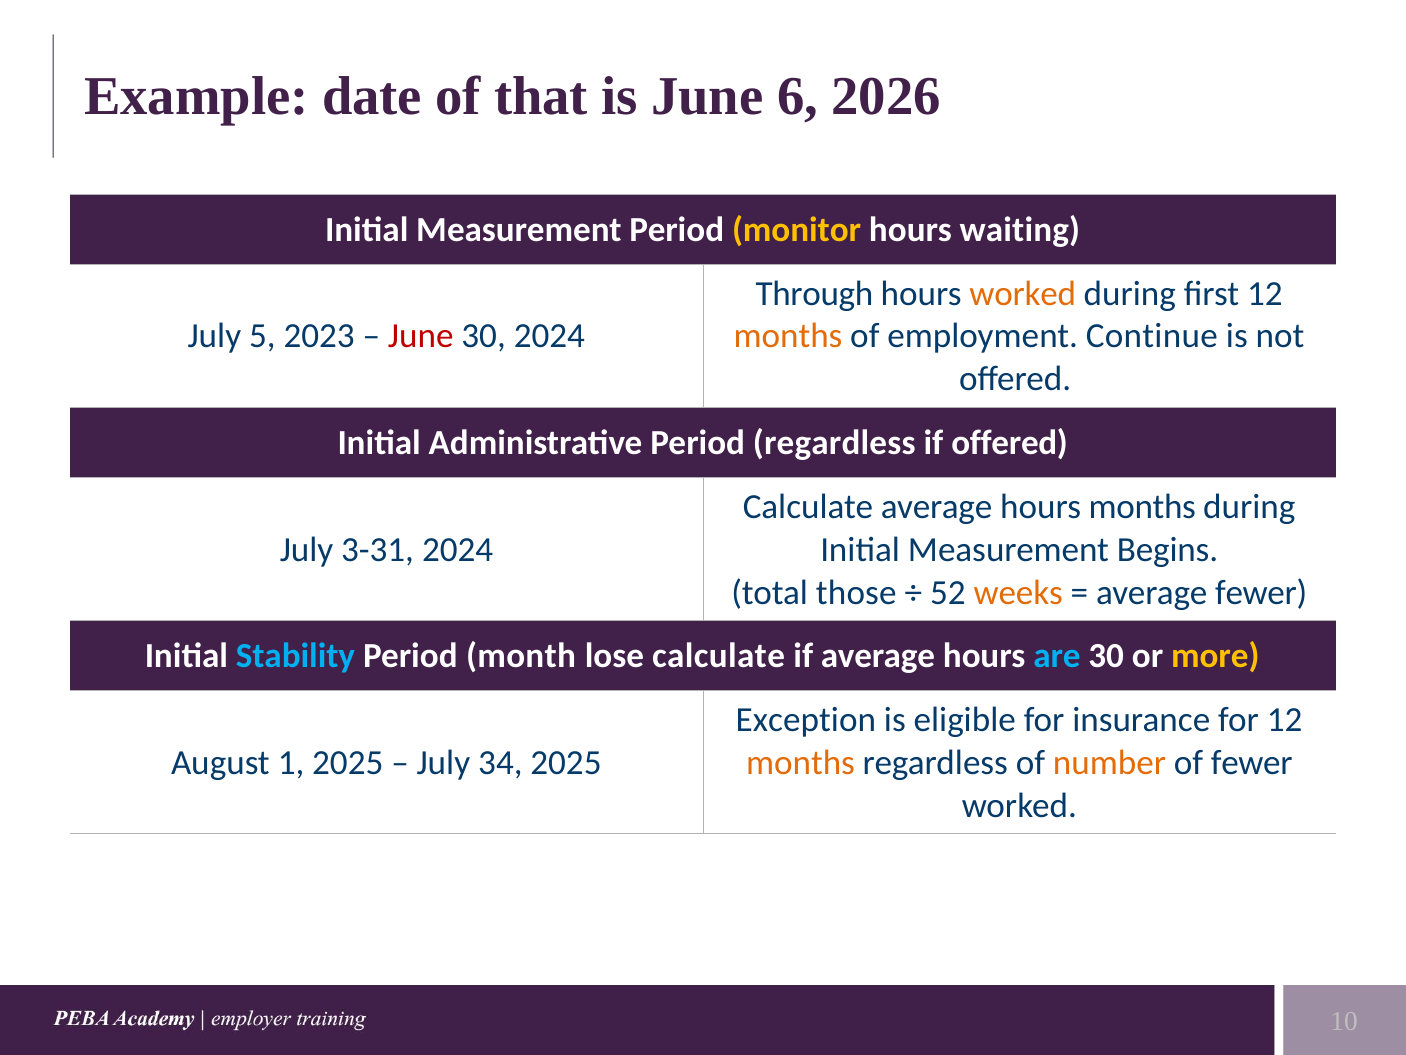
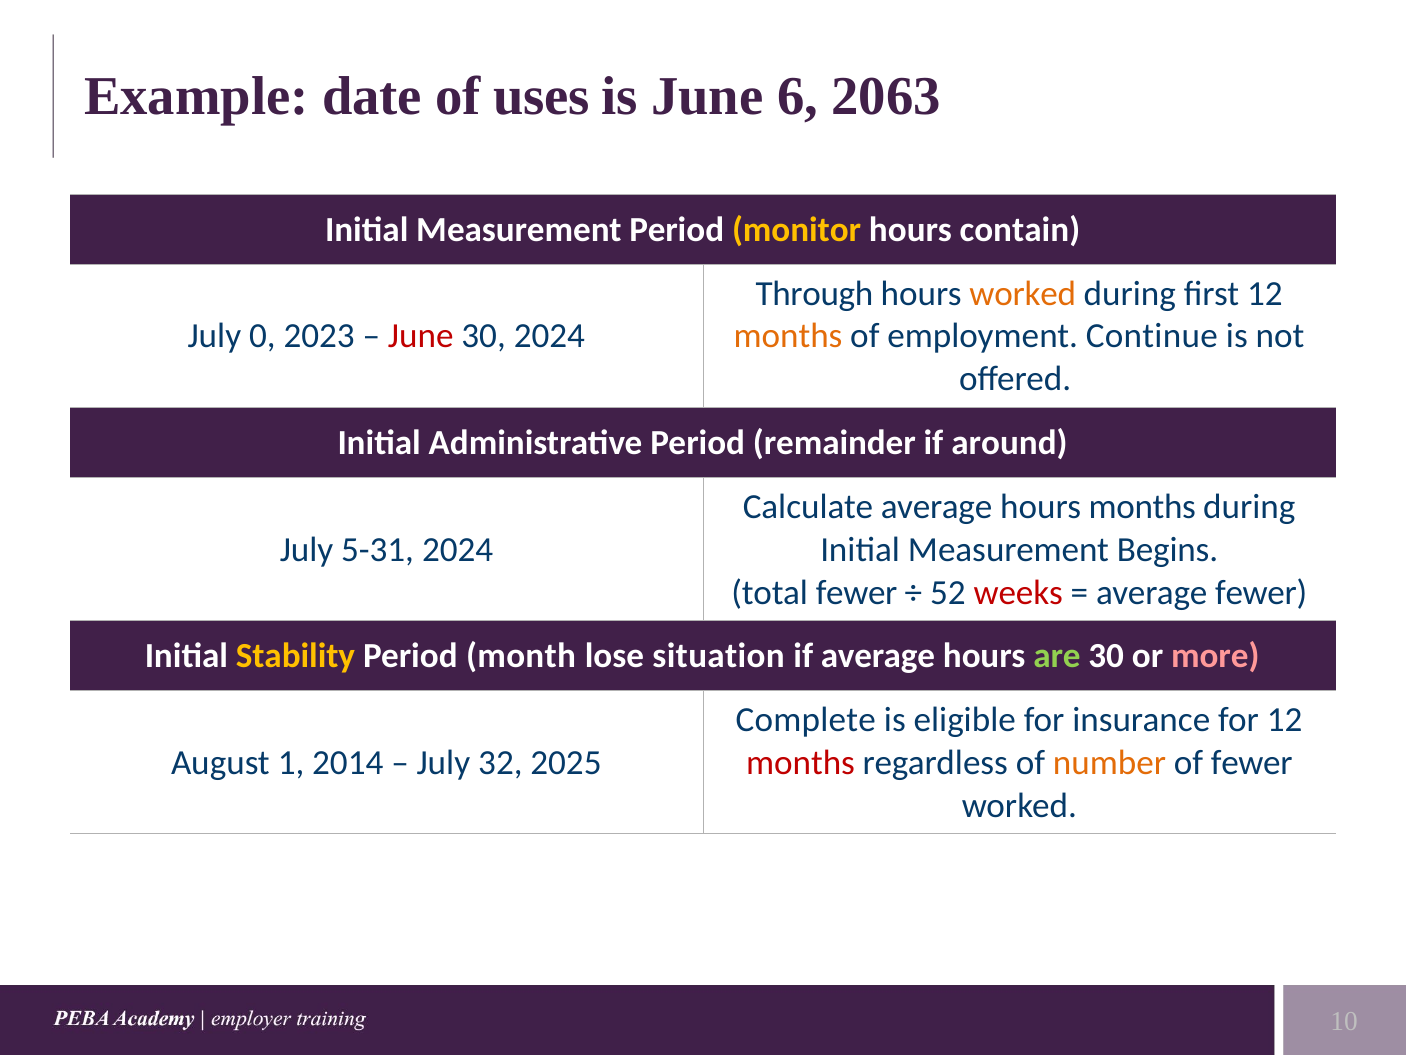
that: that -> uses
2026: 2026 -> 2063
waiting: waiting -> contain
5: 5 -> 0
Period regardless: regardless -> remainder
if offered: offered -> around
3-31: 3-31 -> 5-31
total those: those -> fewer
weeks colour: orange -> red
Stability colour: light blue -> yellow
lose calculate: calculate -> situation
are colour: light blue -> light green
more colour: yellow -> pink
Exception: Exception -> Complete
1 2025: 2025 -> 2014
34: 34 -> 32
months at (801, 762) colour: orange -> red
